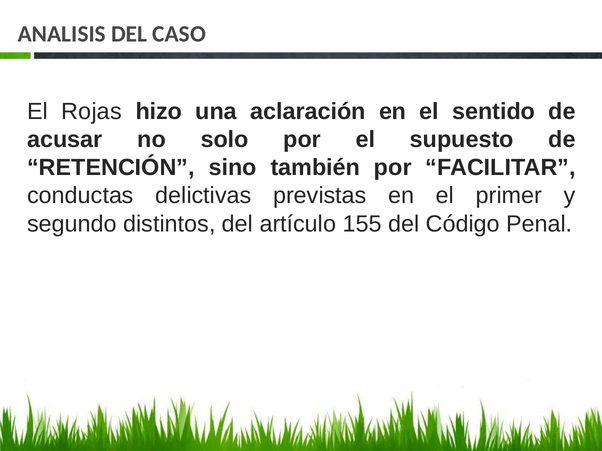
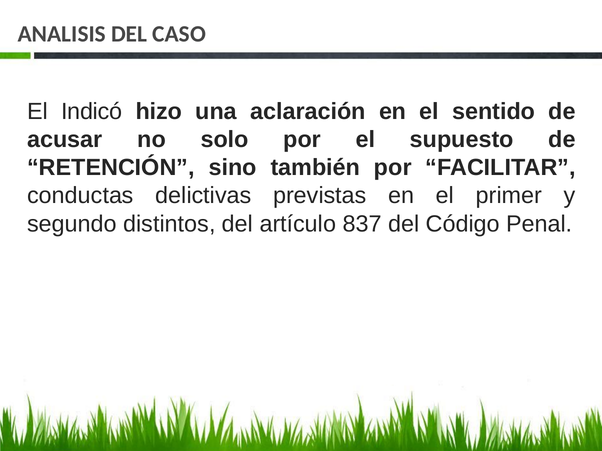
Rojas: Rojas -> Indicó
155: 155 -> 837
